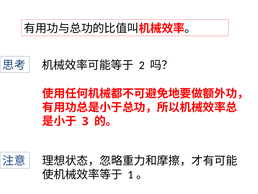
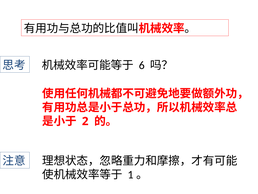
2: 2 -> 6
3: 3 -> 2
